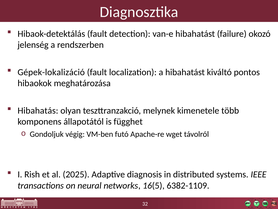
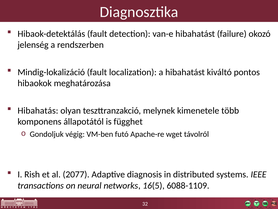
Gépek-lokalizáció: Gépek-lokalizáció -> Mindig-lokalizáció
2025: 2025 -> 2077
6382-1109: 6382-1109 -> 6088-1109
